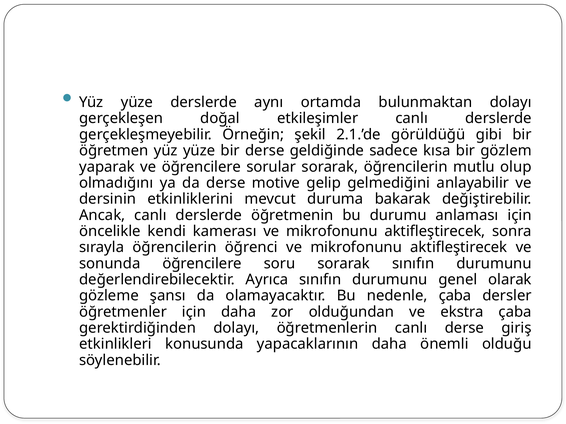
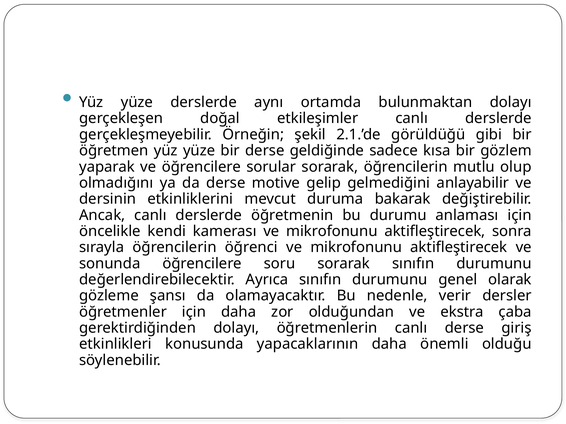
nedenle çaba: çaba -> verir
